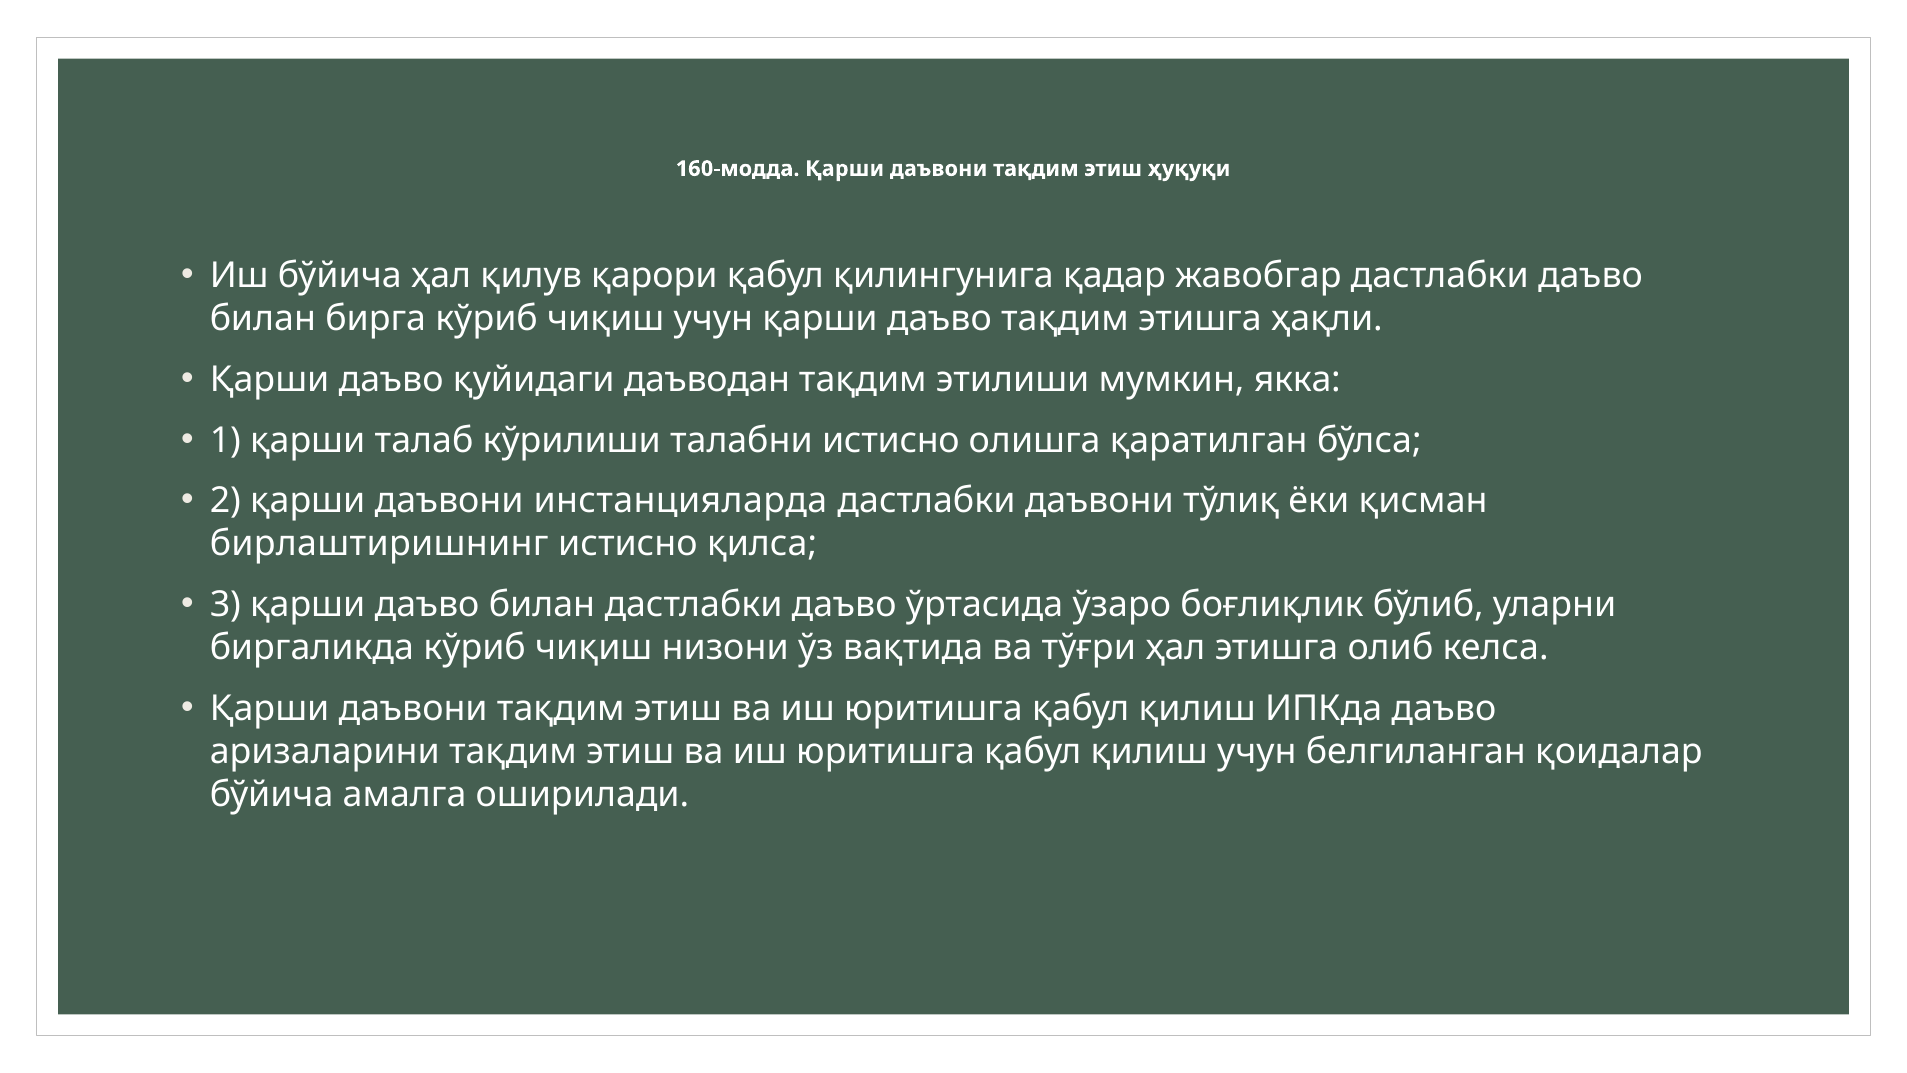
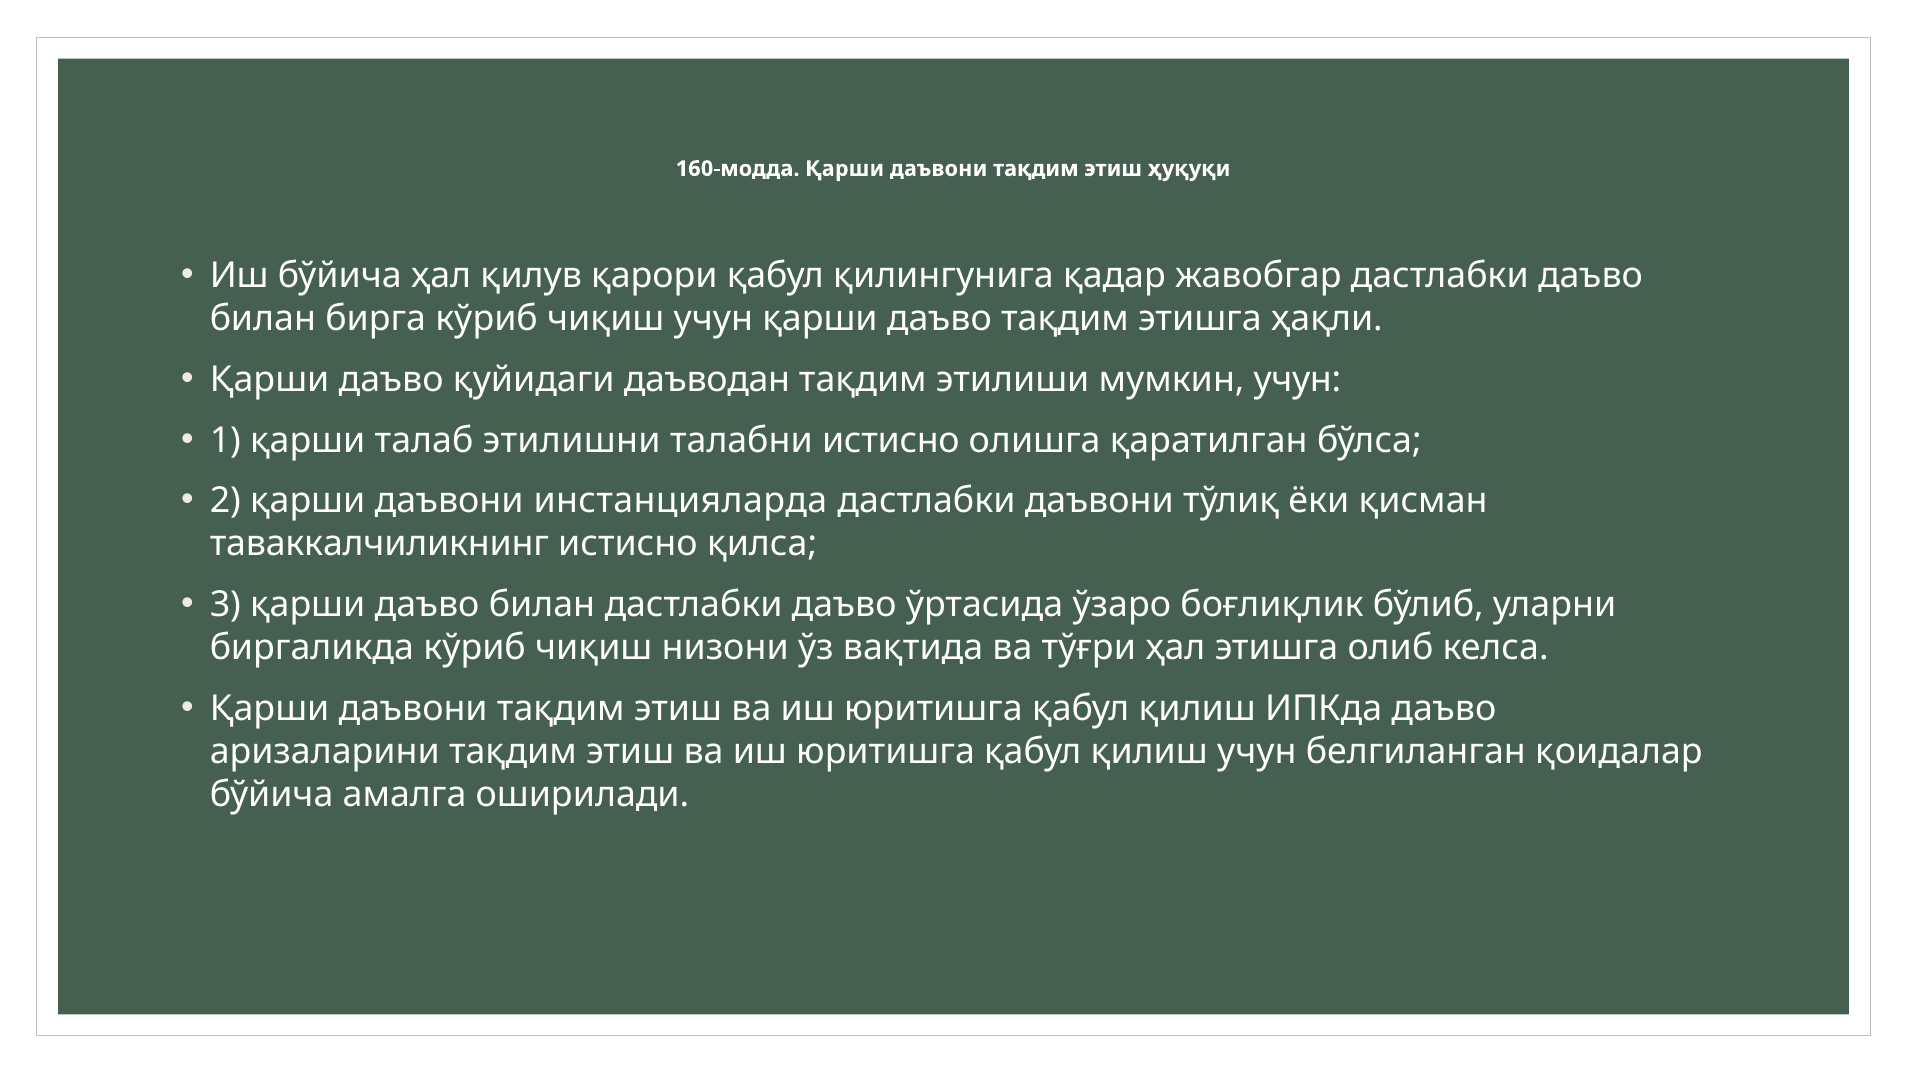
мумкин якка: якка -> учун
кўрилиши: кўрилиши -> этилишни
бирлаштиришнинг: бирлаштиришнинг -> таваккалчиликнинг
